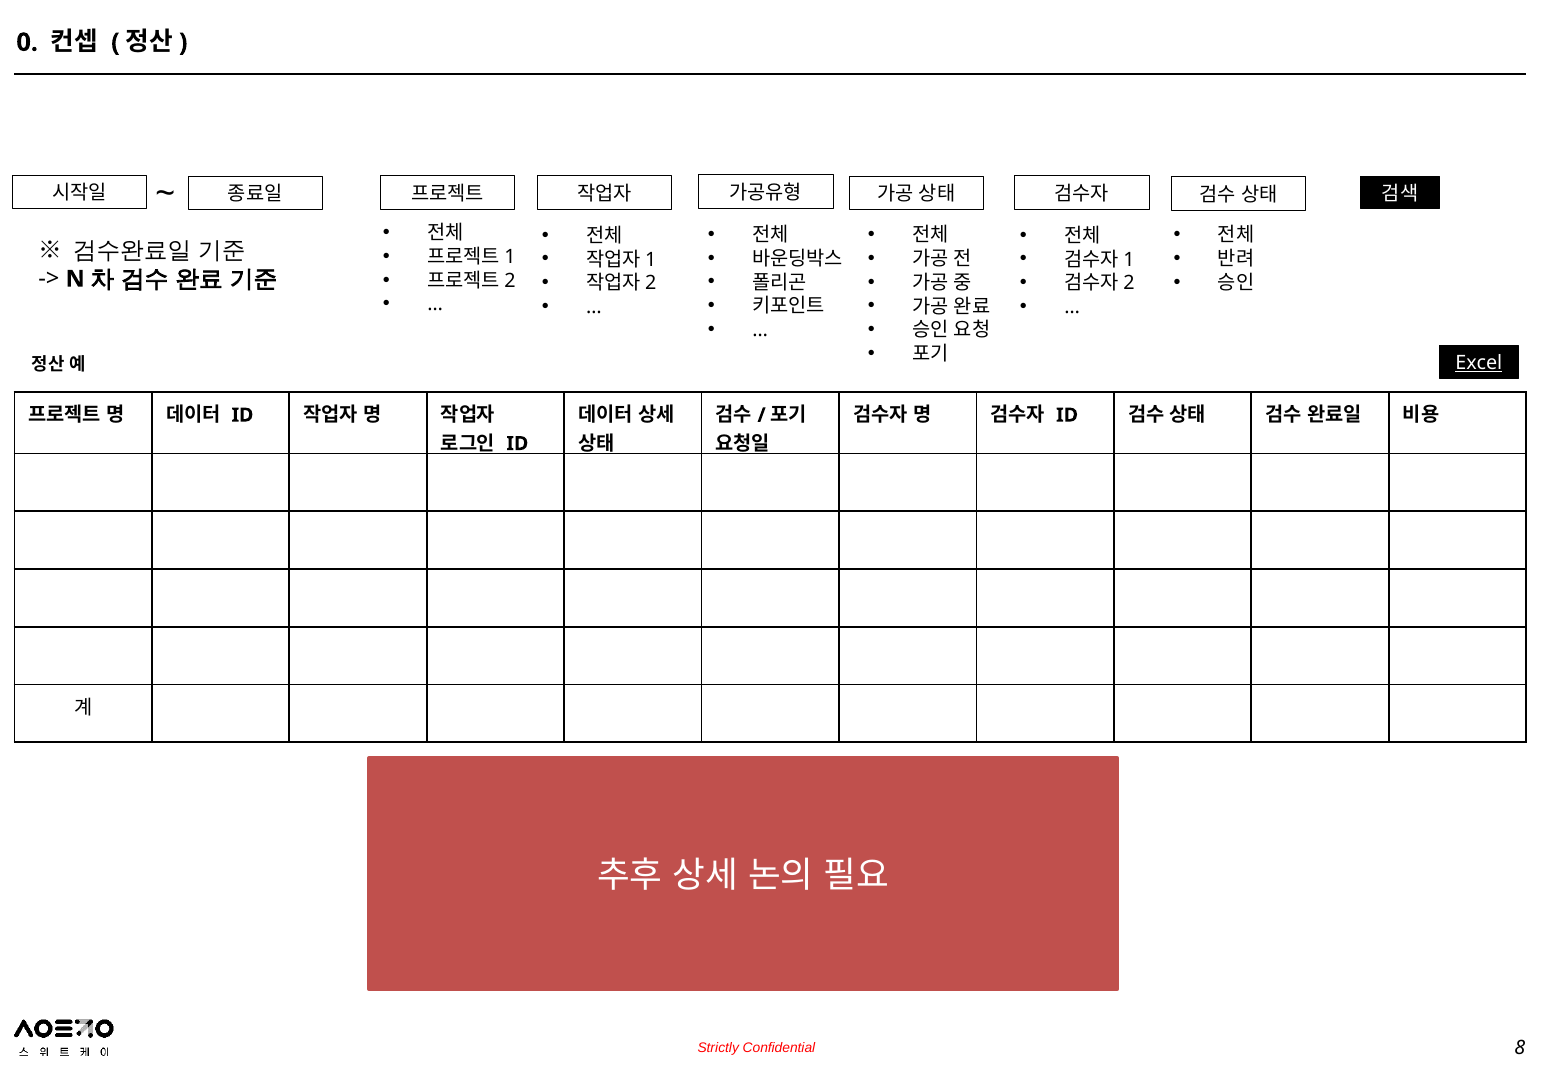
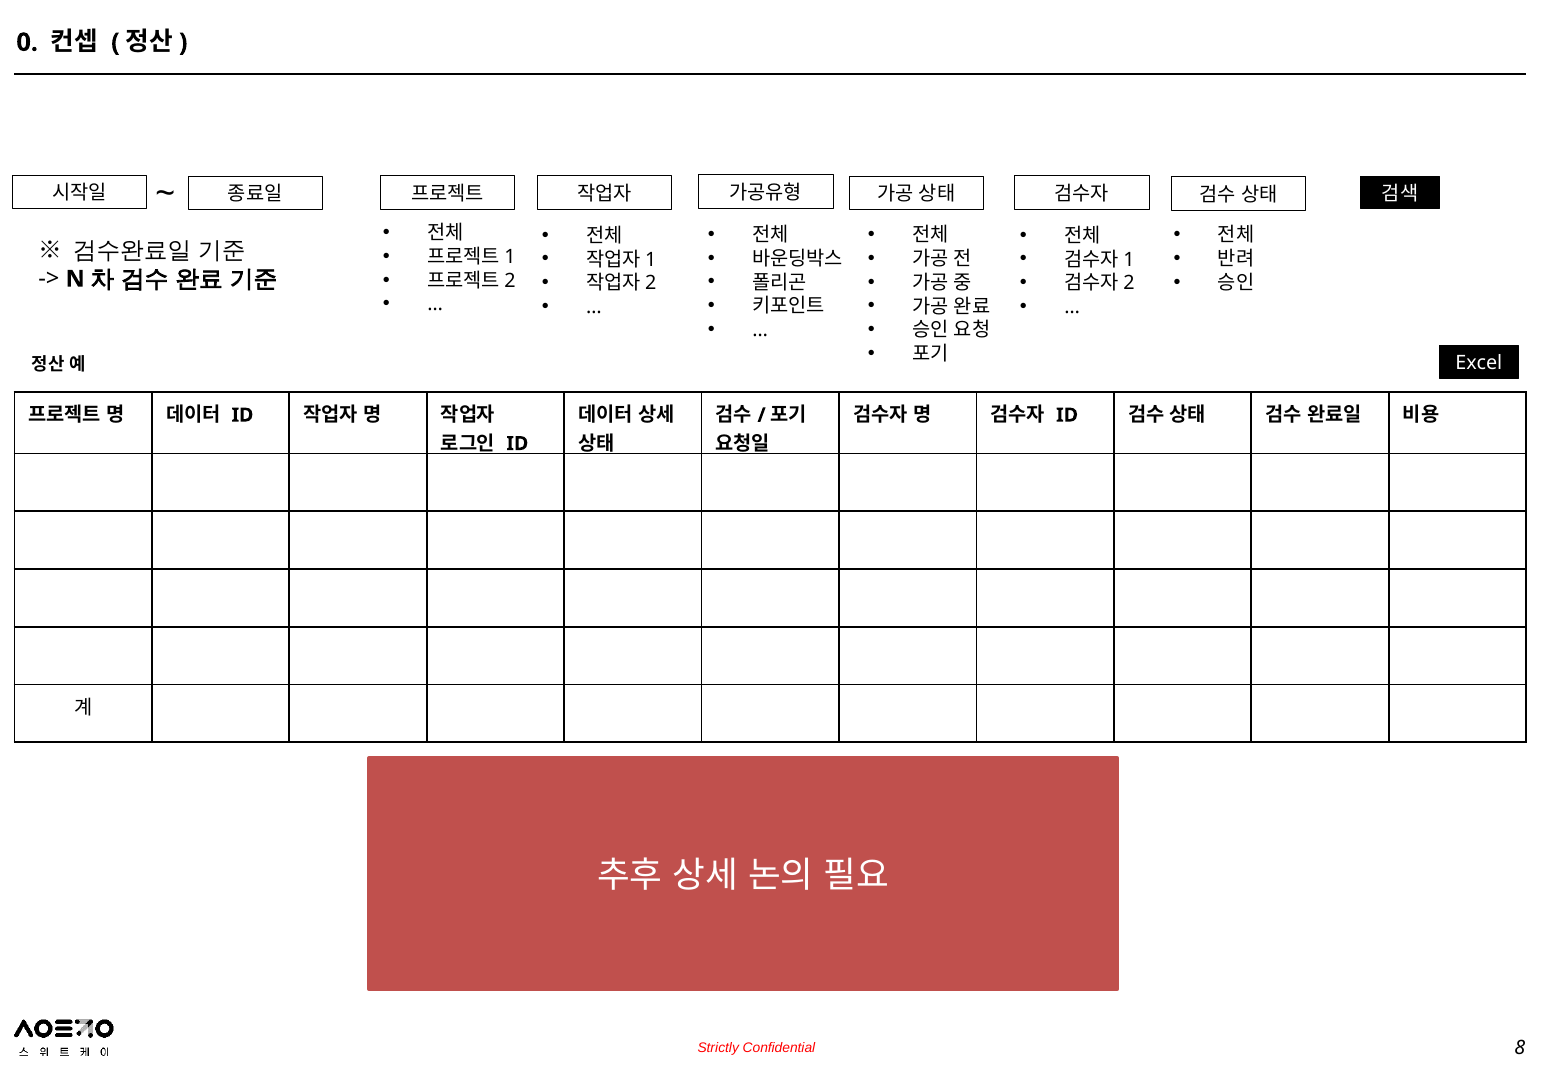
Excel underline: present -> none
